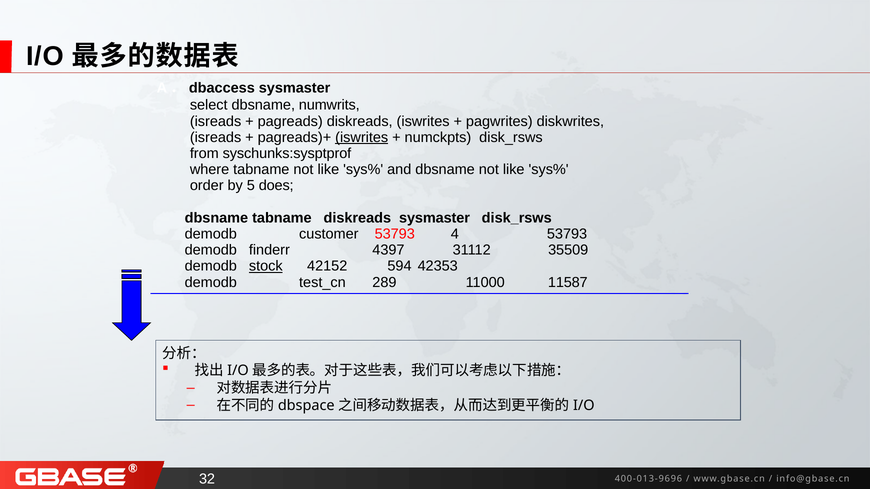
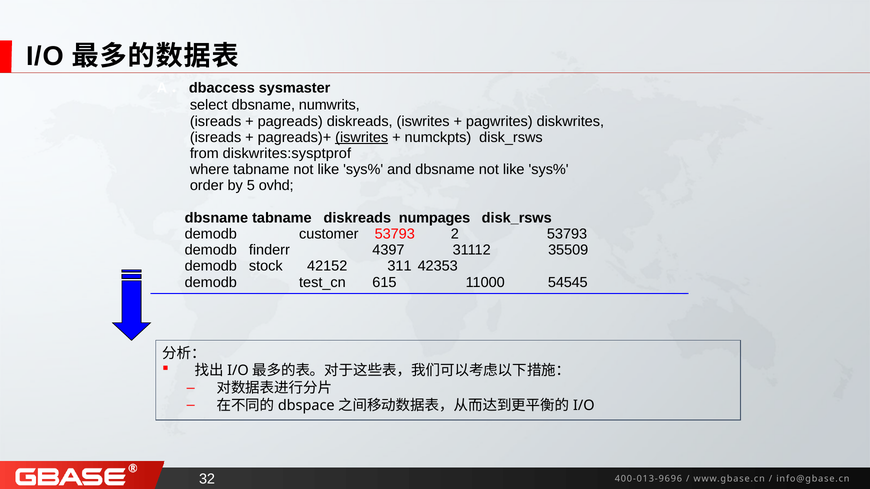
syschunks:sysptprof: syschunks:sysptprof -> diskwrites:sysptprof
does: does -> ovhd
diskreads sysmaster: sysmaster -> numpages
4: 4 -> 2
stock underline: present -> none
594: 594 -> 311
289: 289 -> 615
11587: 11587 -> 54545
